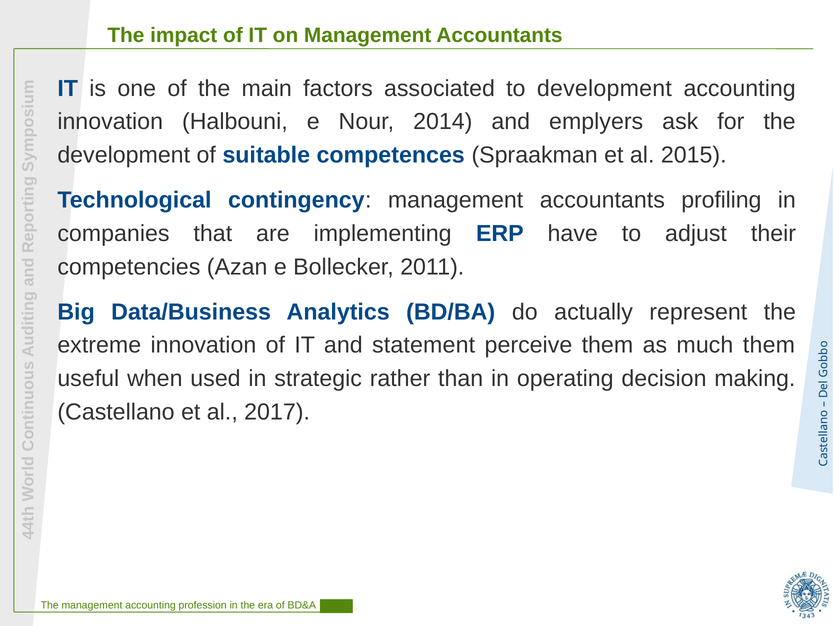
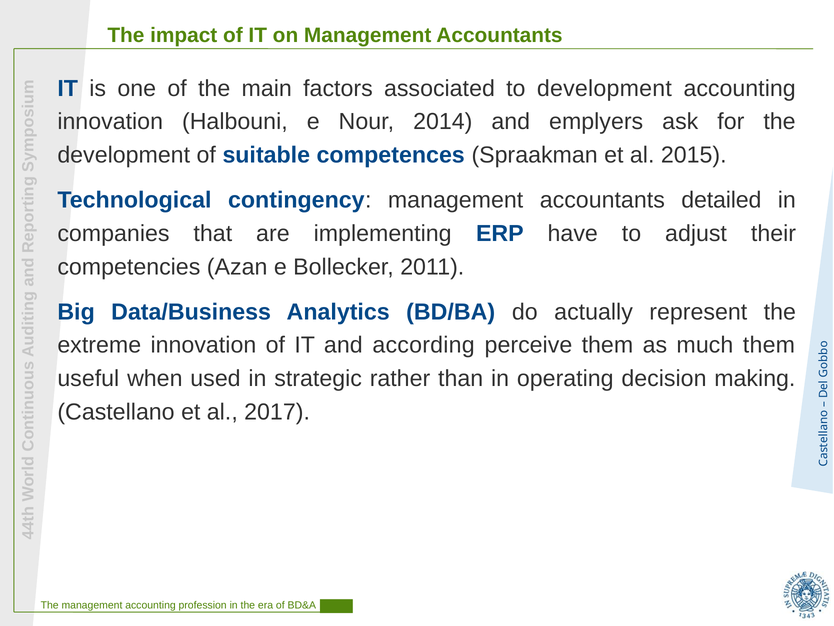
profiling: profiling -> detailed
statement: statement -> according
